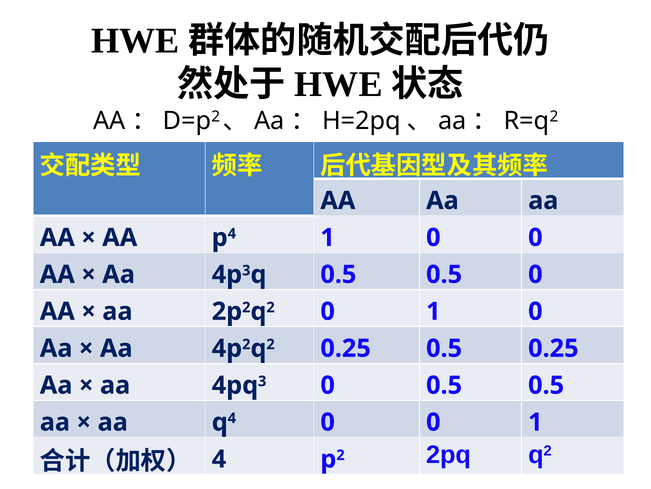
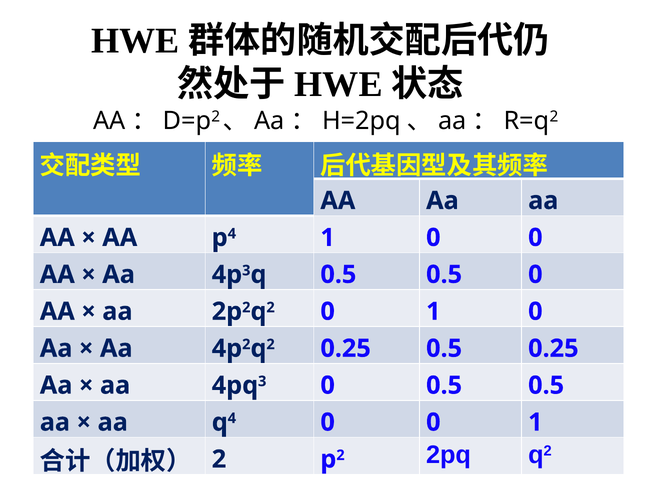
4 at (219, 459): 4 -> 2
